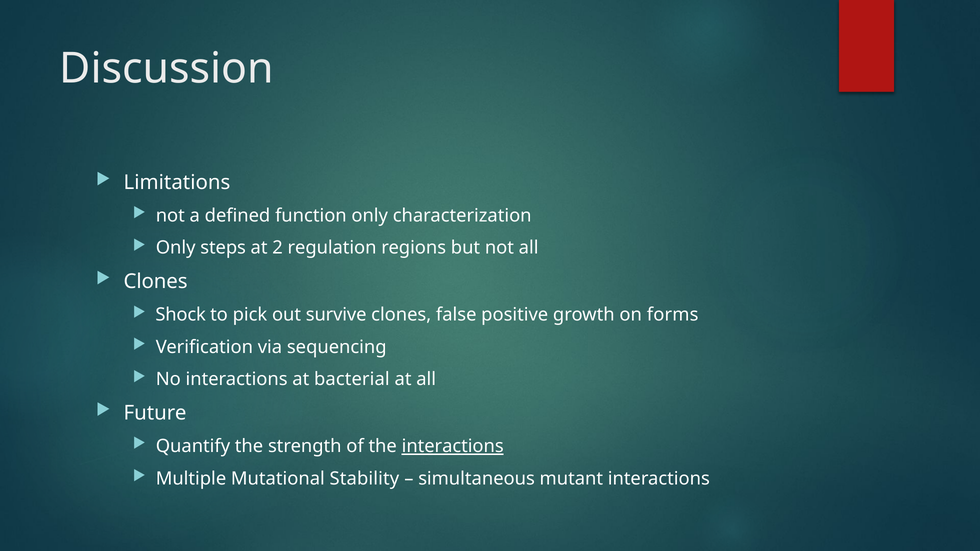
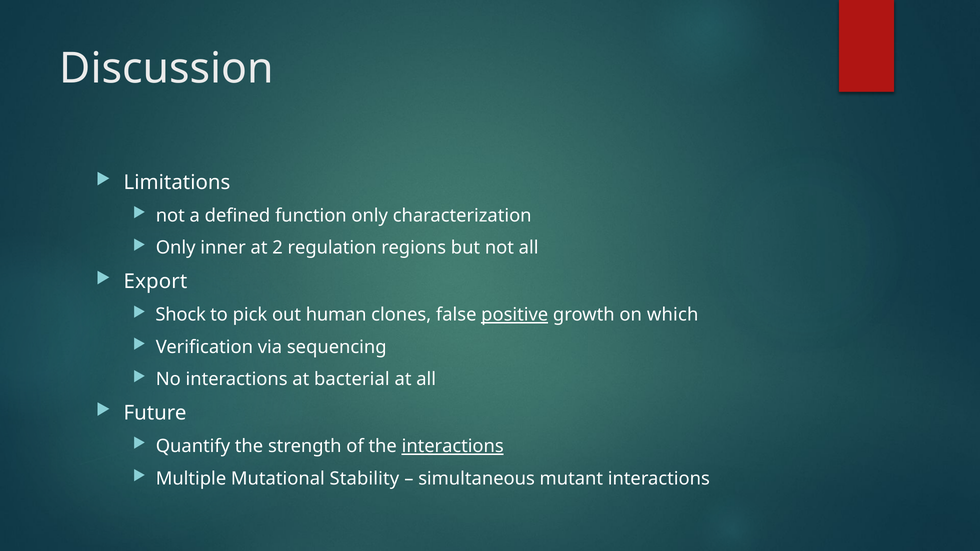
steps: steps -> inner
Clones at (156, 282): Clones -> Export
survive: survive -> human
positive underline: none -> present
forms: forms -> which
